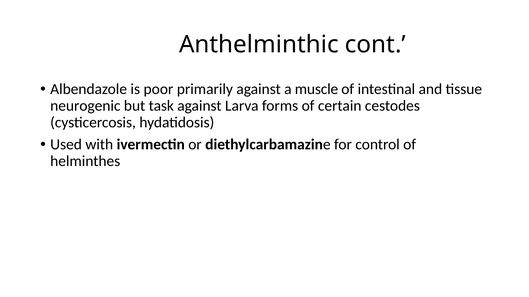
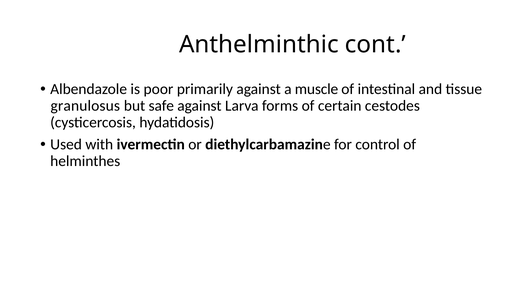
neurogenic: neurogenic -> granulosus
task: task -> safe
